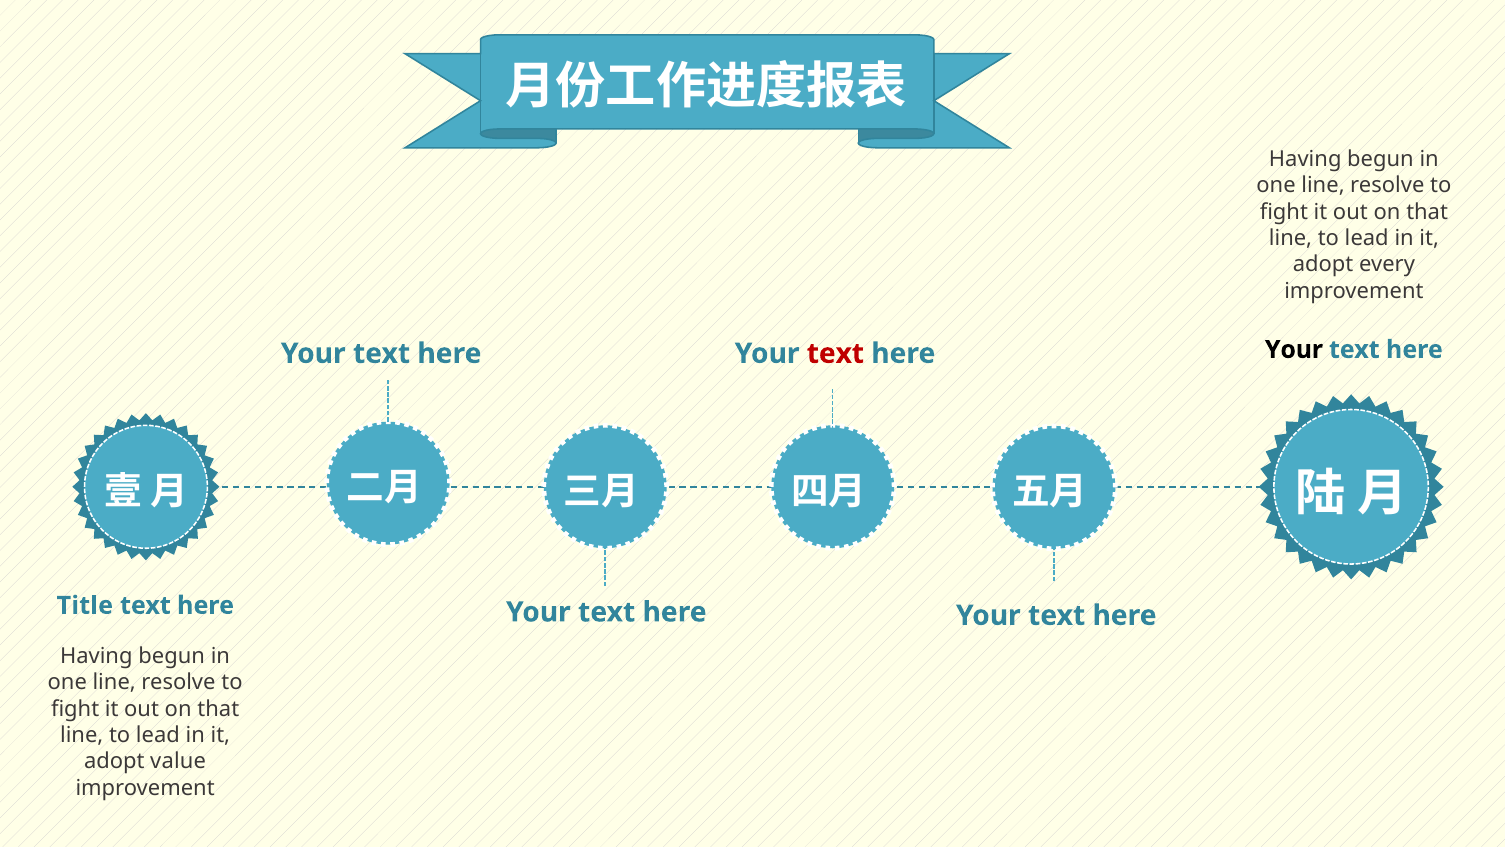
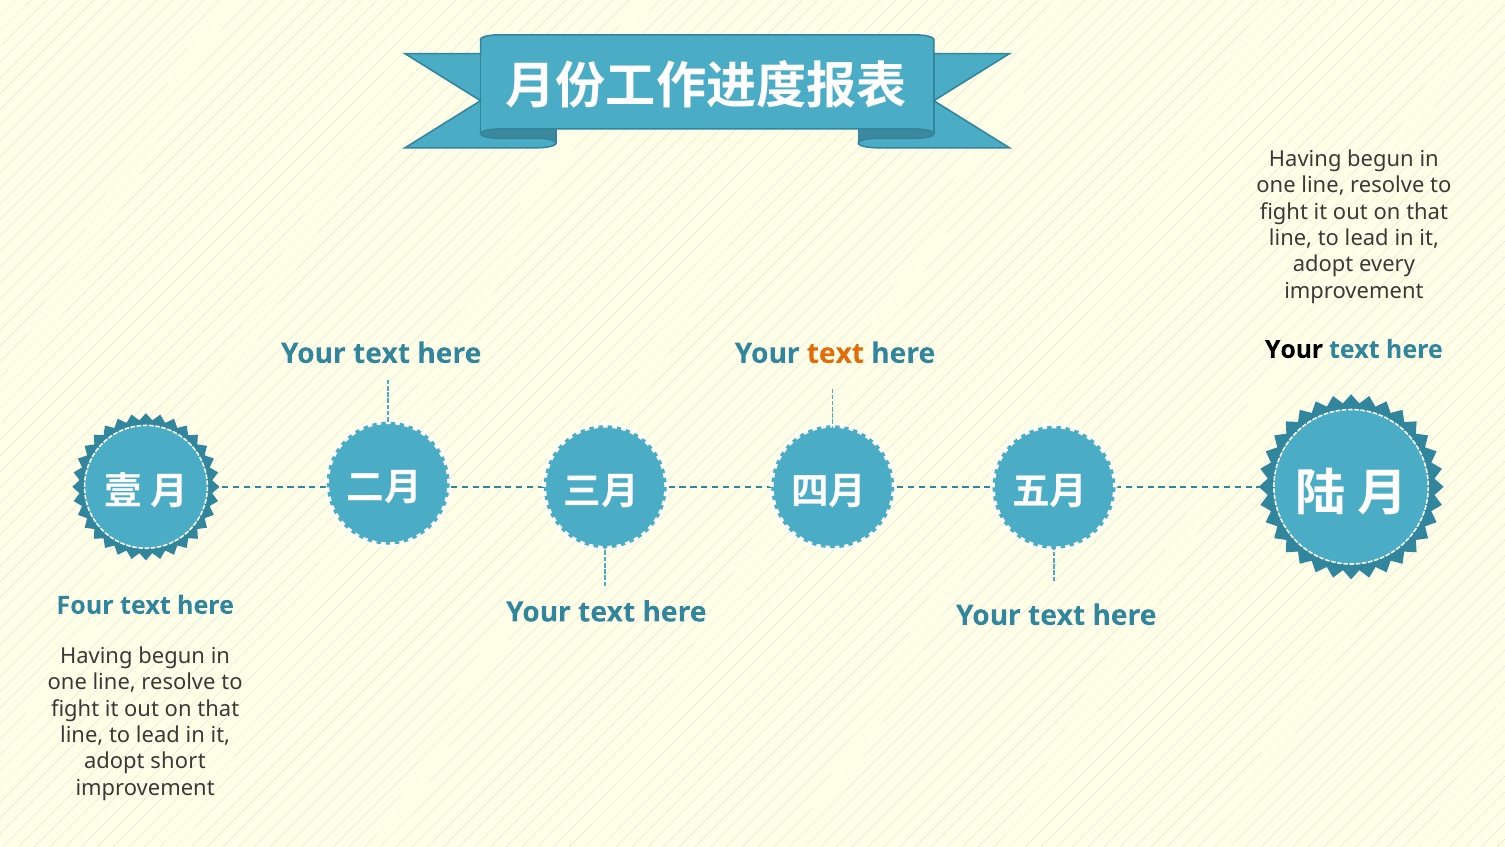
text at (835, 353) colour: red -> orange
Title: Title -> Four
value: value -> short
